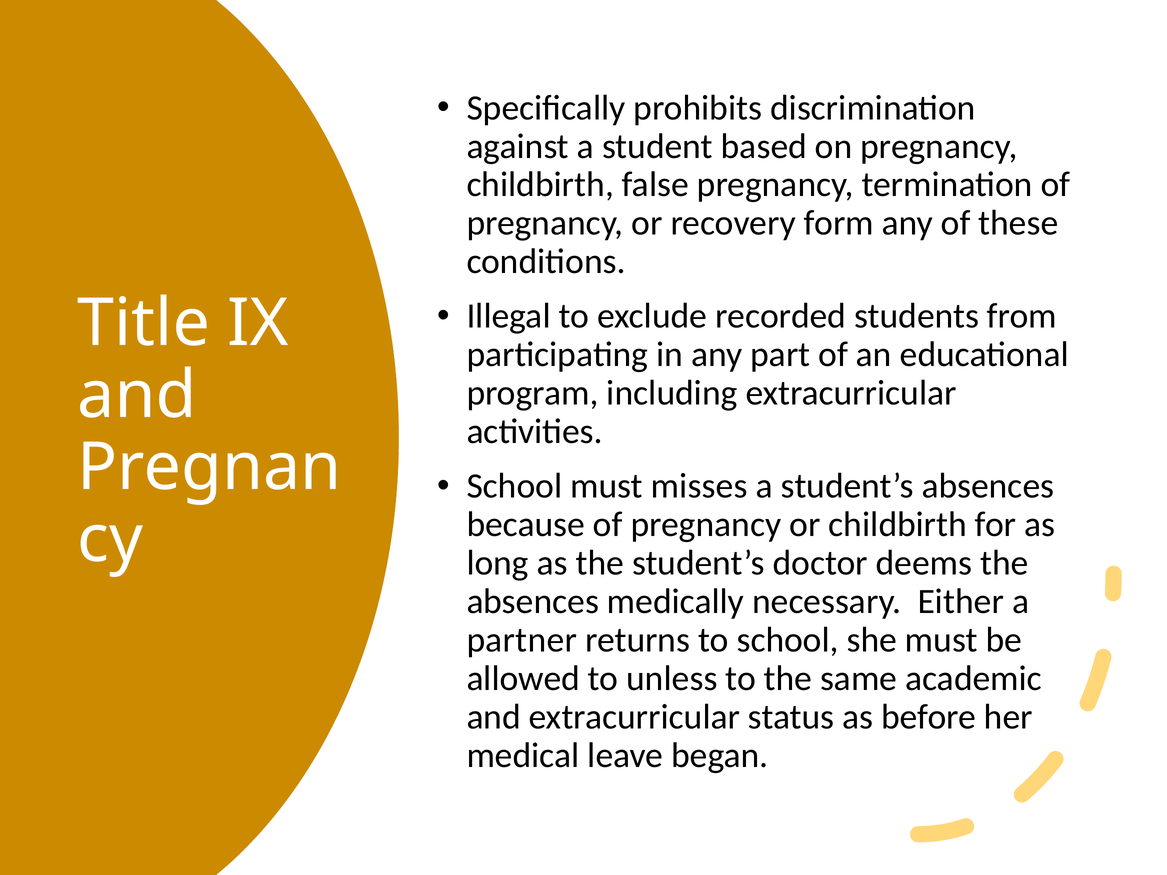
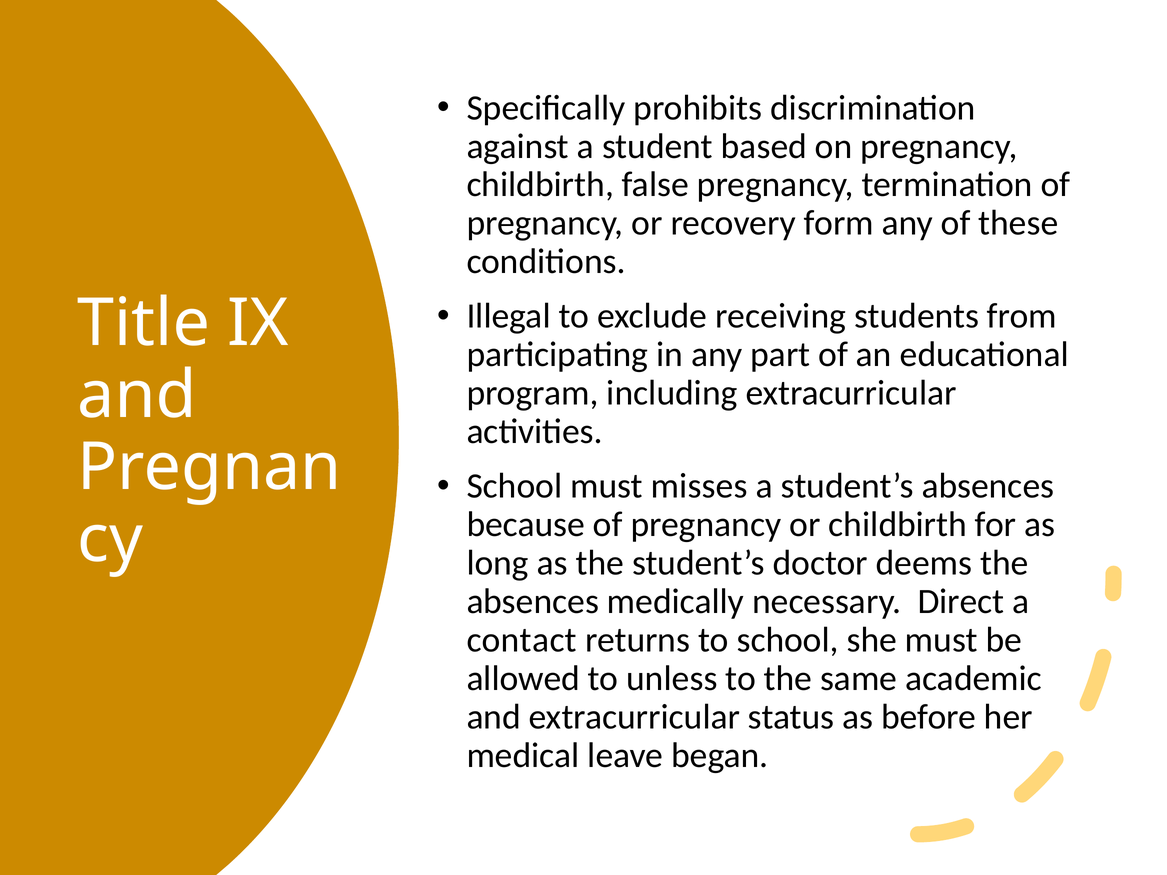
recorded: recorded -> receiving
Either: Either -> Direct
partner: partner -> contact
